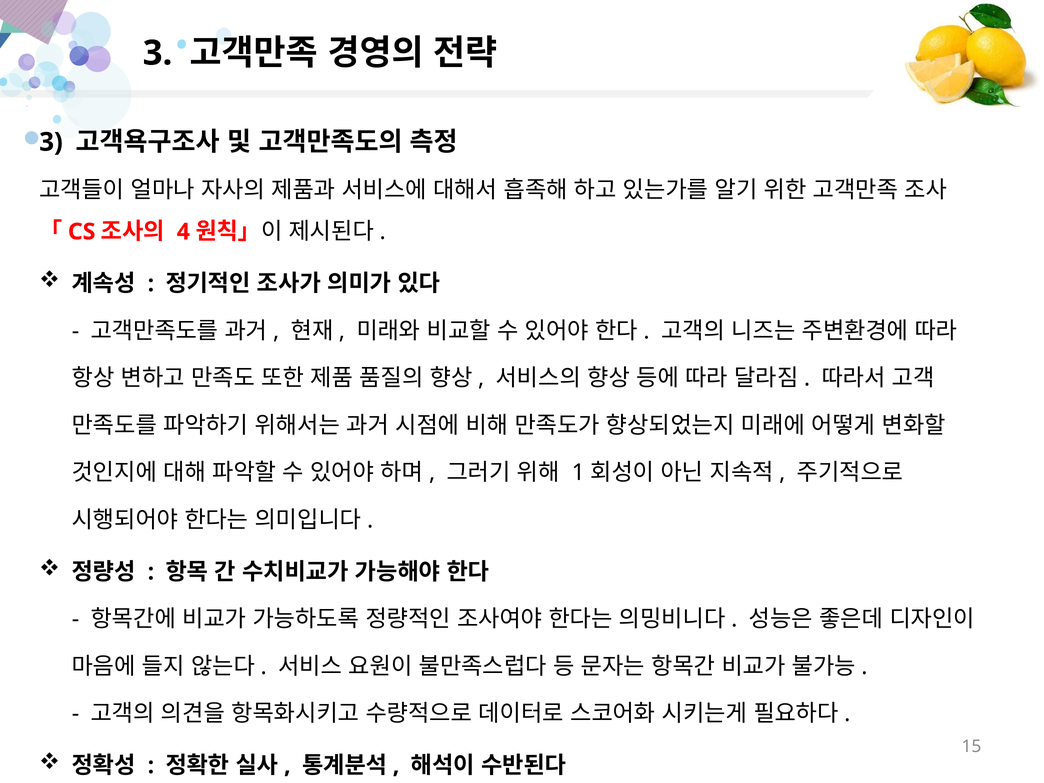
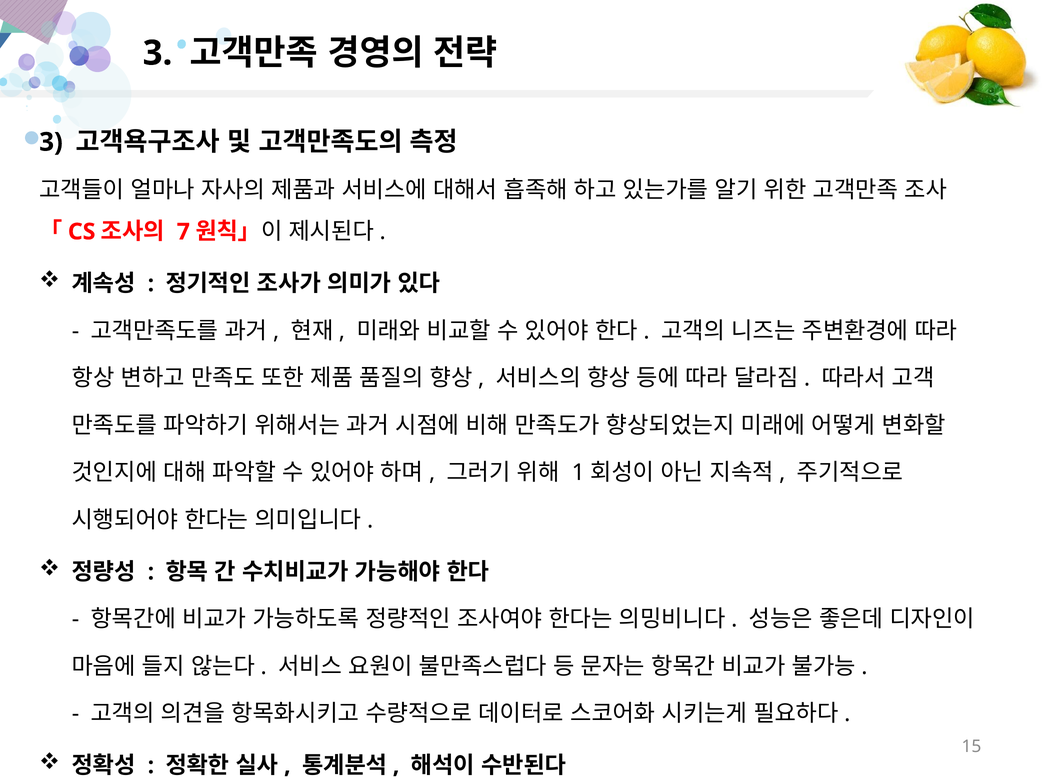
4: 4 -> 7
